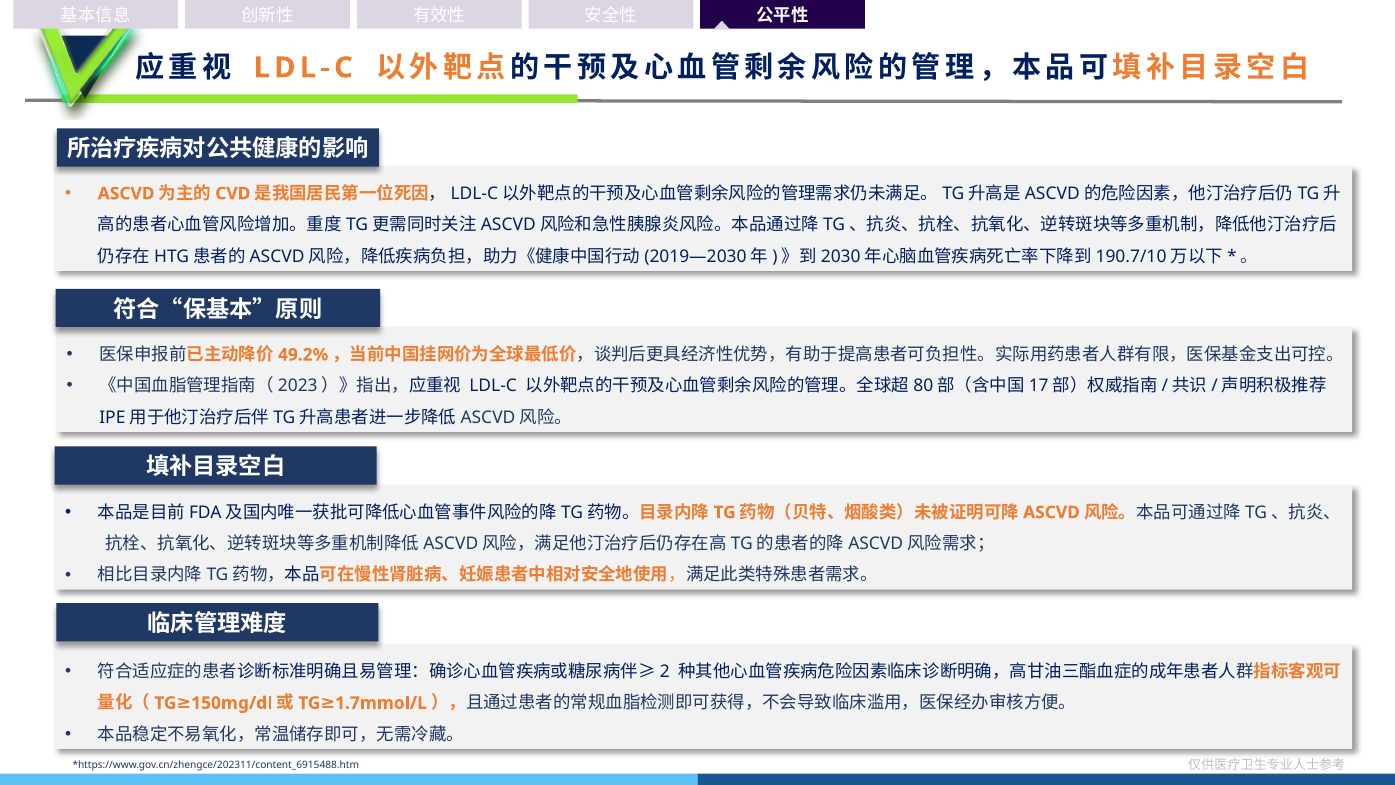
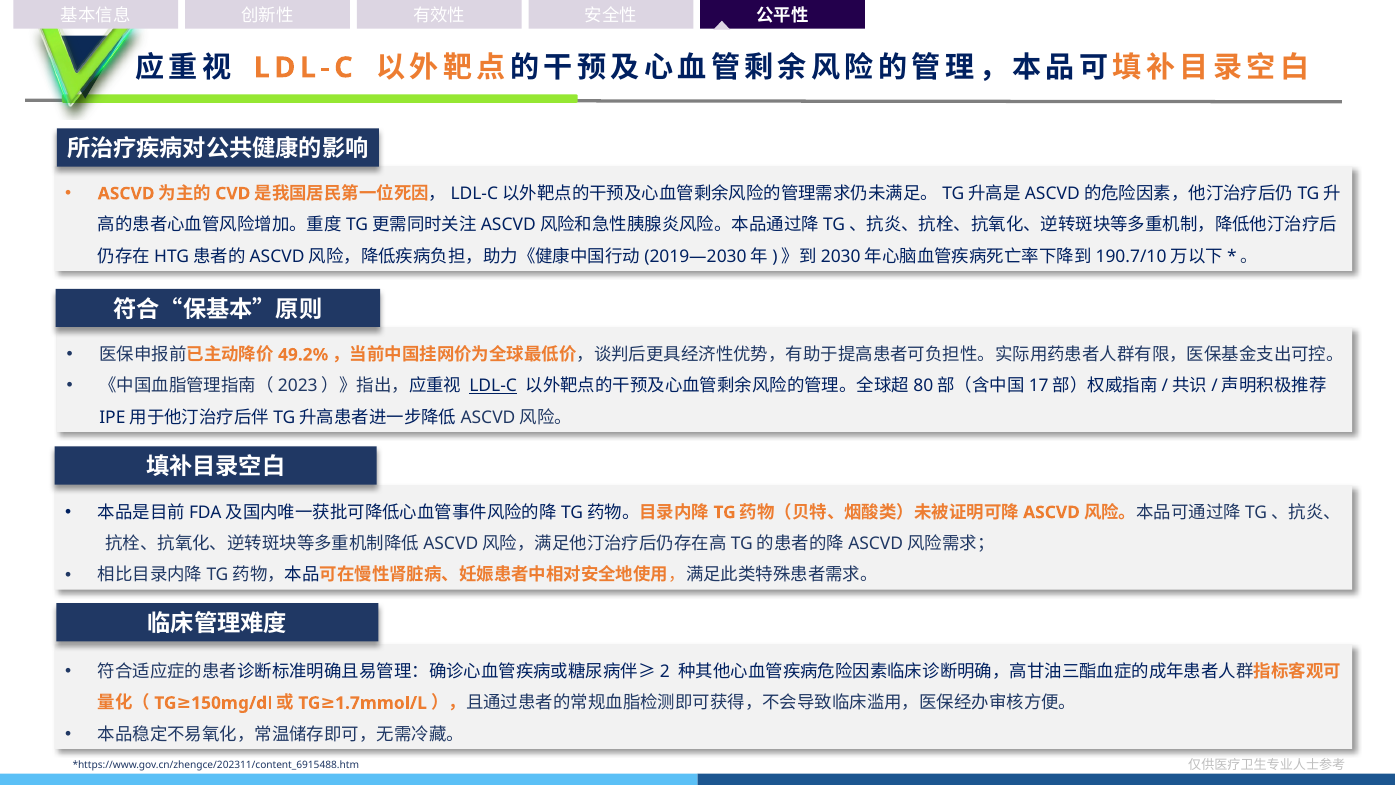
LDL-C at (493, 386) underline: none -> present
